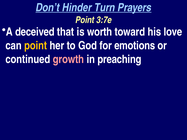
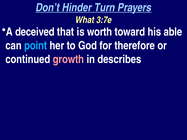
Point at (85, 20): Point -> What
love: love -> able
point at (36, 46) colour: yellow -> light blue
emotions: emotions -> therefore
preaching: preaching -> describes
